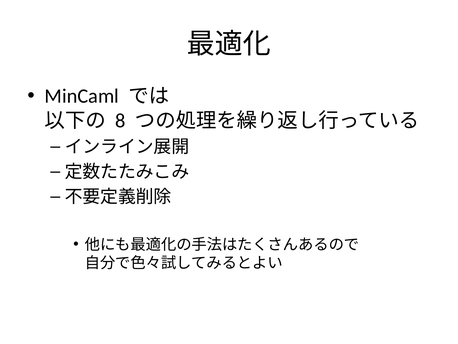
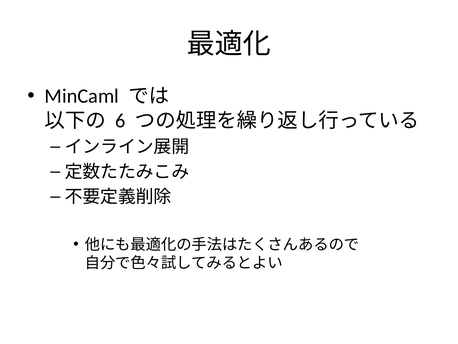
8: 8 -> 6
